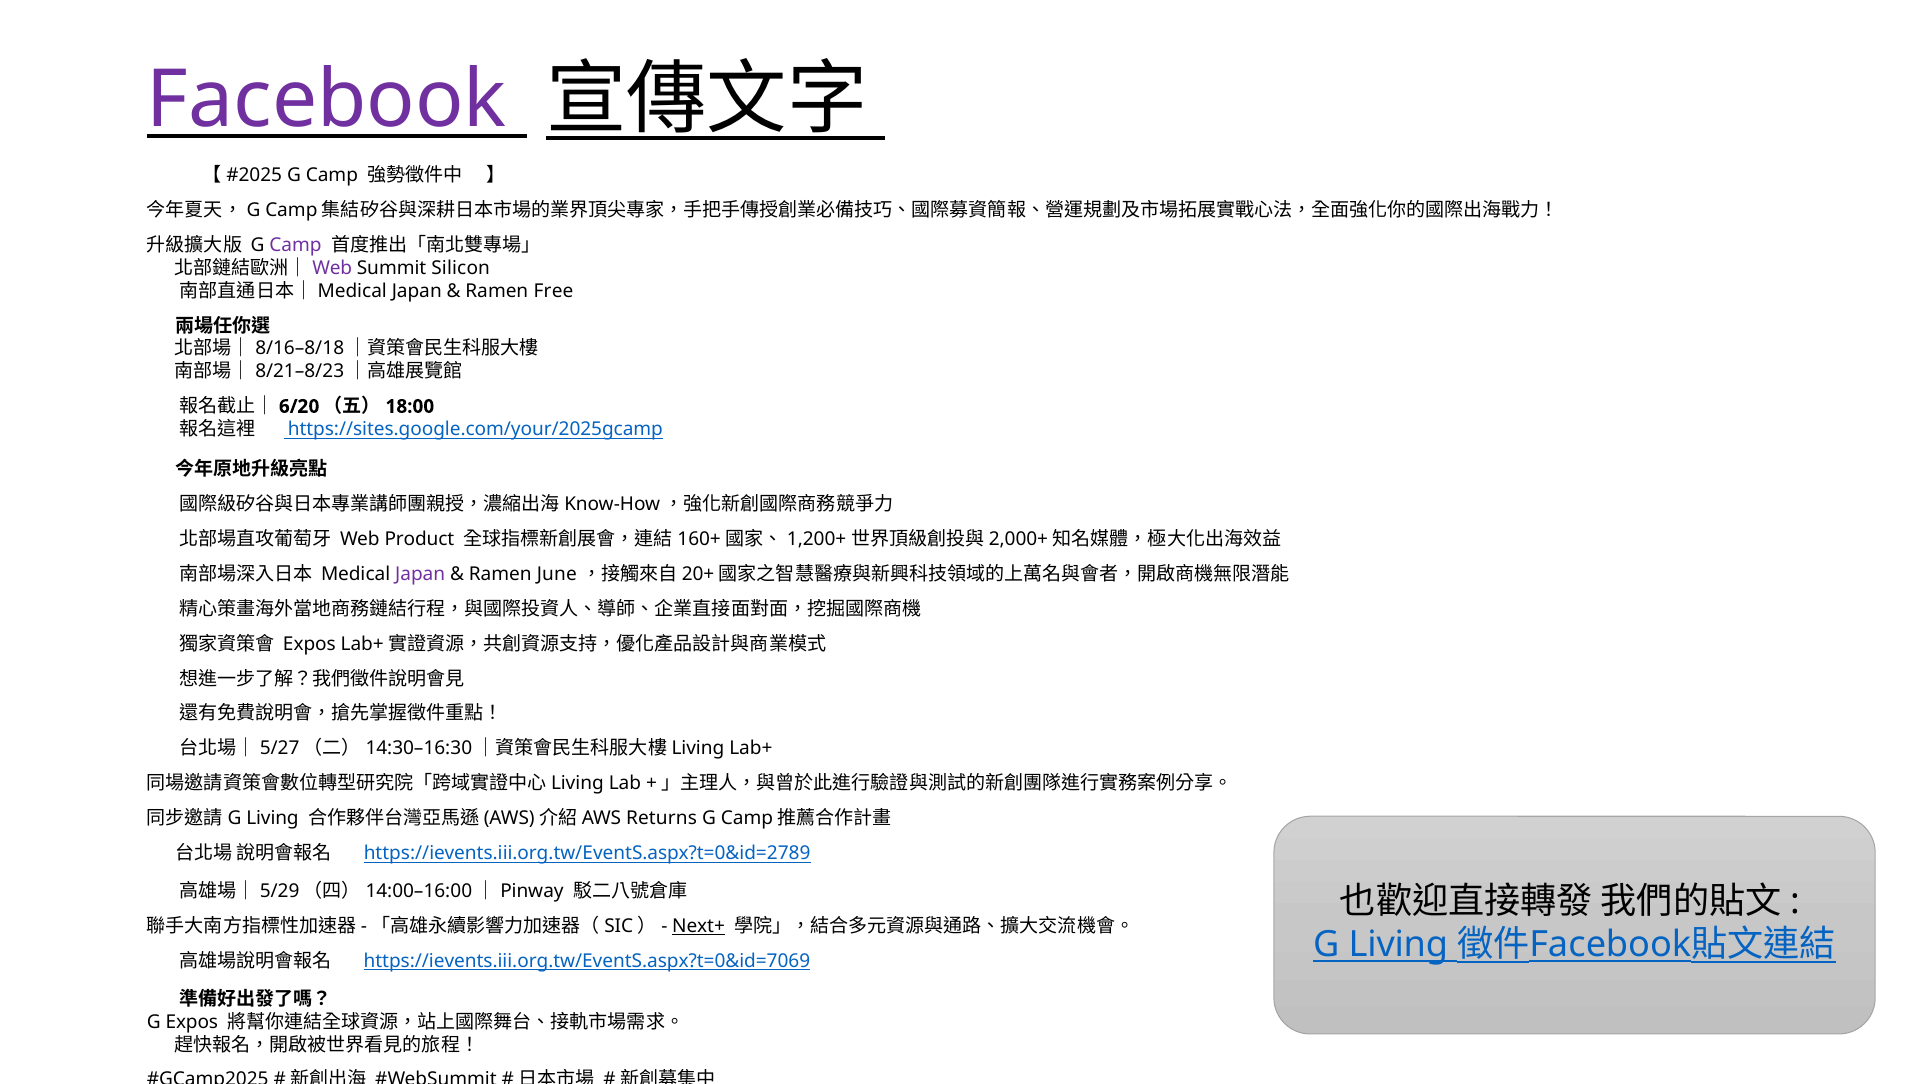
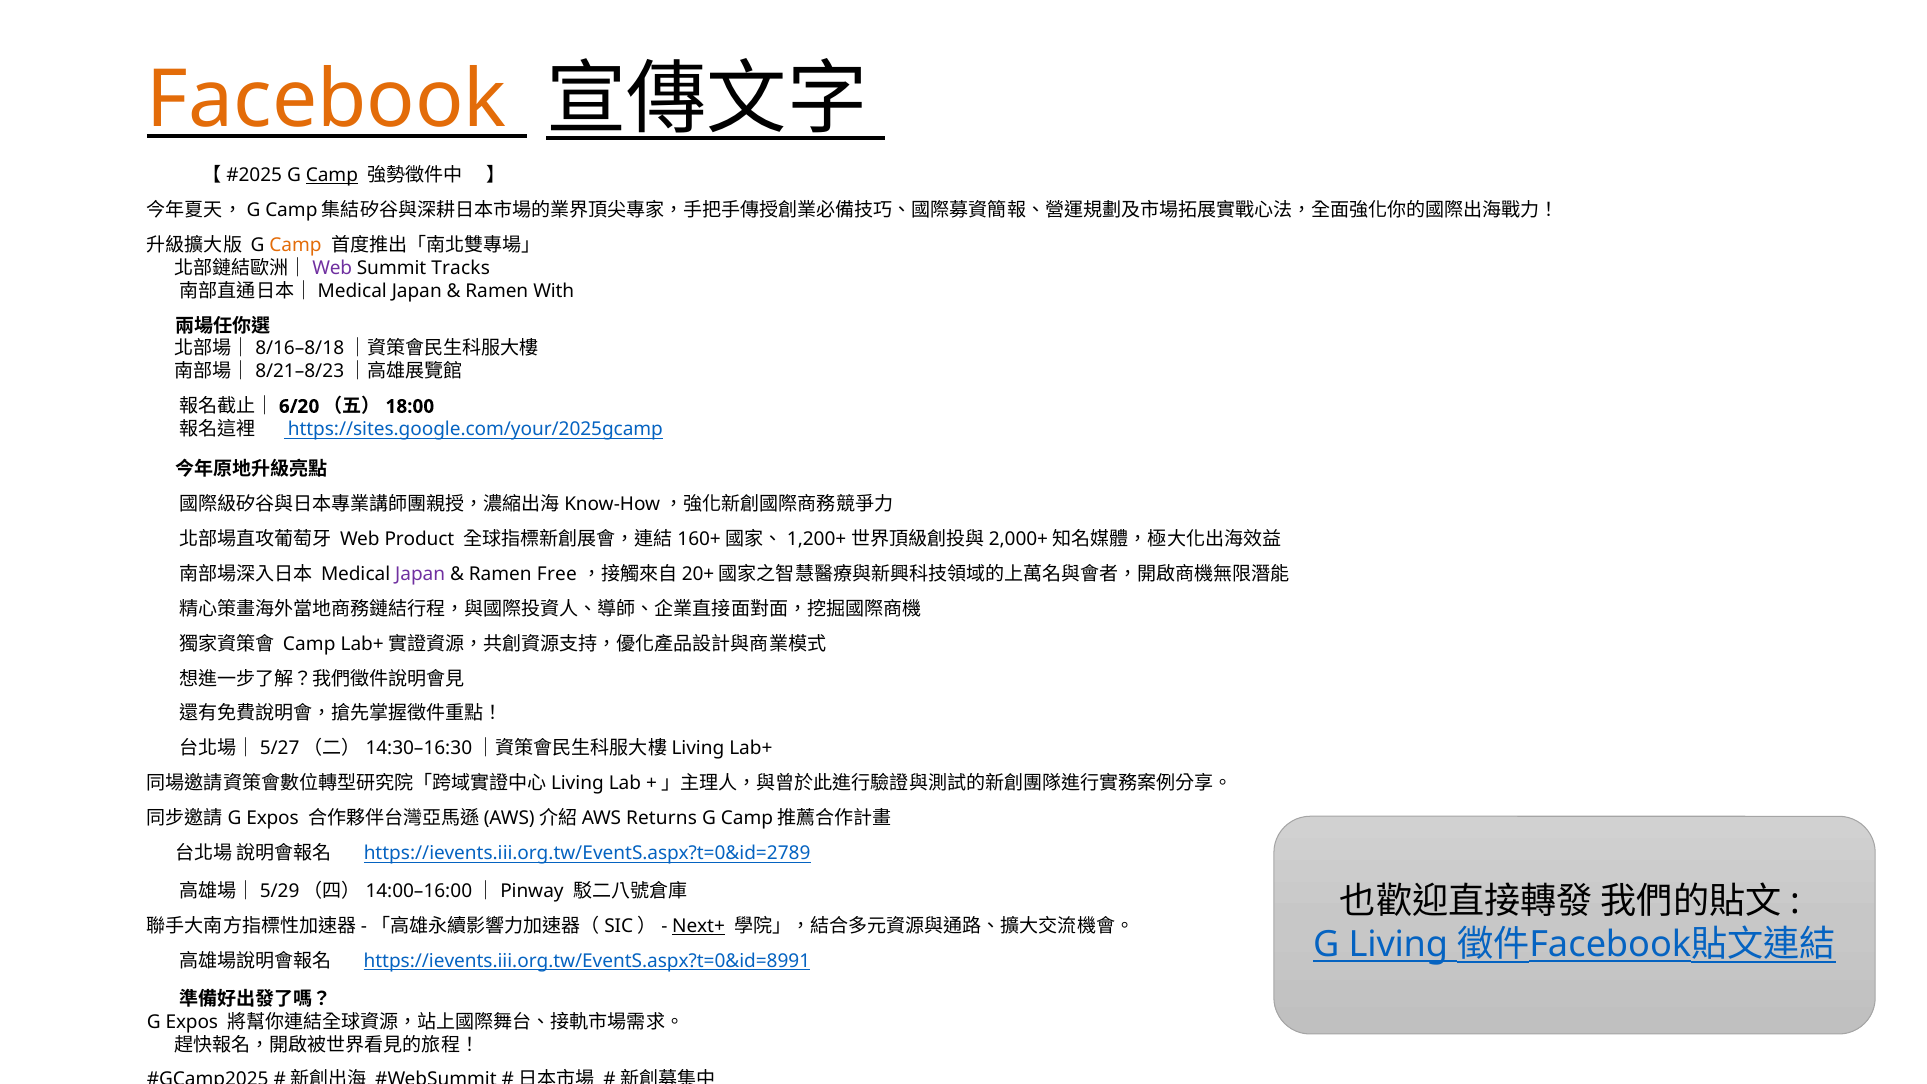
Facebook colour: purple -> orange
Camp at (332, 175) underline: none -> present
Camp at (296, 245) colour: purple -> orange
Silicon: Silicon -> Tracks
Free: Free -> With
June: June -> Free
Expos at (309, 644): Expos -> Camp
Living at (272, 818): Living -> Expos
https://ievents.iii.org.tw/EventS.aspx?t=0&id=7069: https://ievents.iii.org.tw/EventS.aspx?t=0&id=7069 -> https://ievents.iii.org.tw/EventS.aspx?t=0&id=8991
